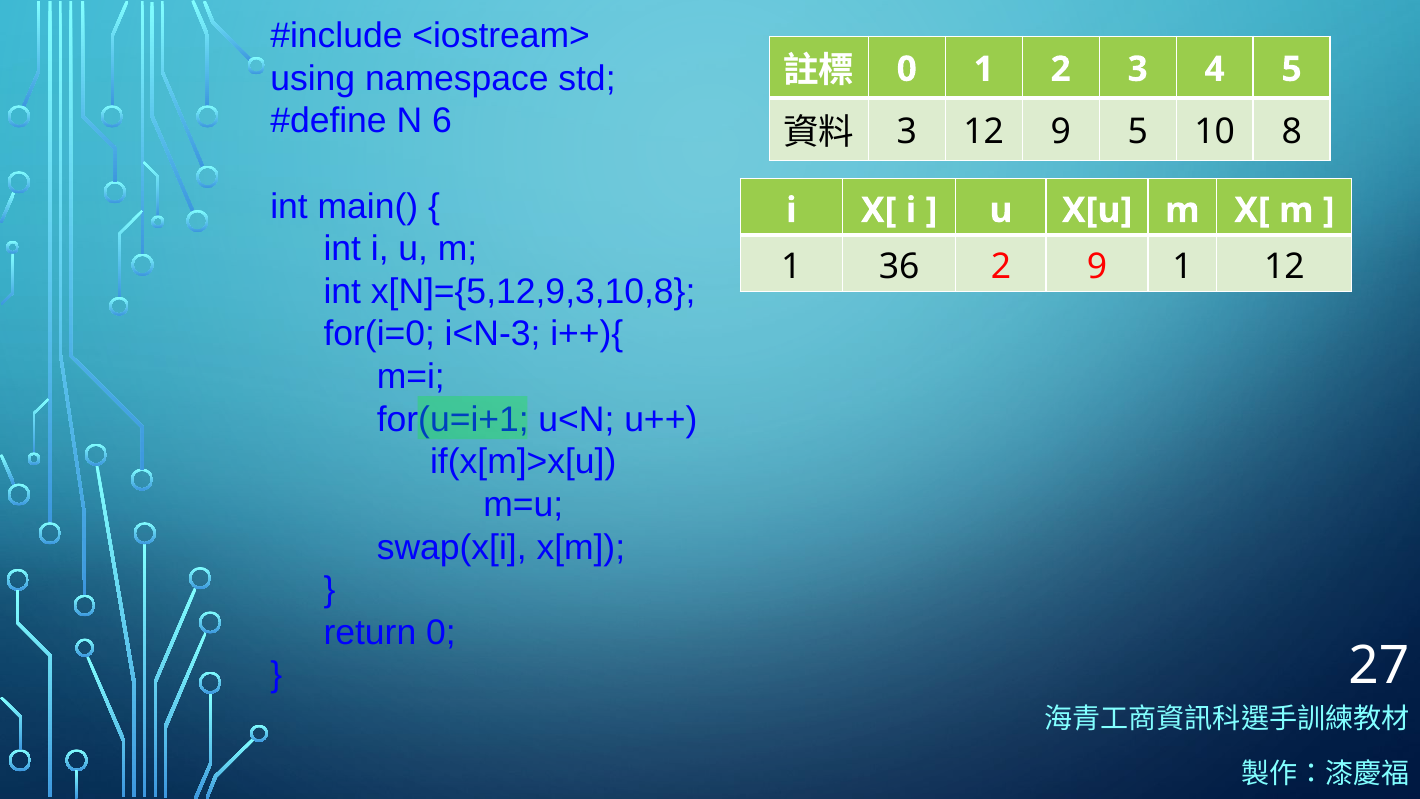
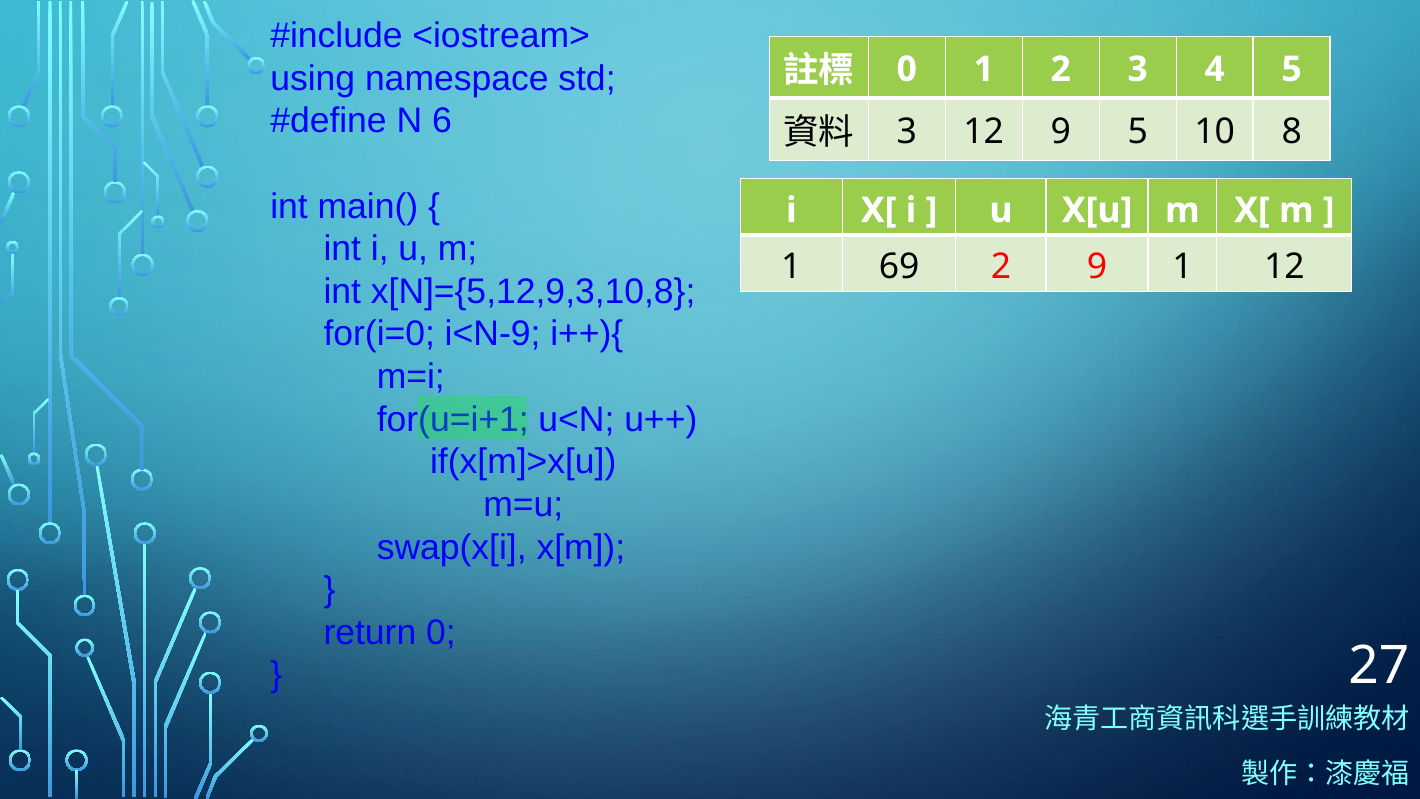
36: 36 -> 69
i<N-3: i<N-3 -> i<N-9
